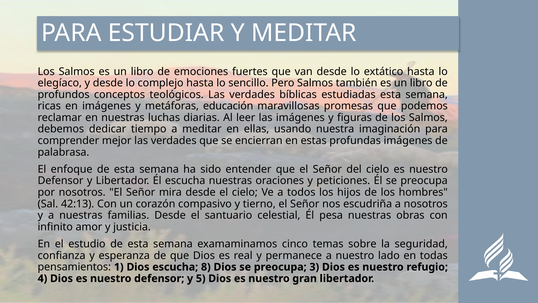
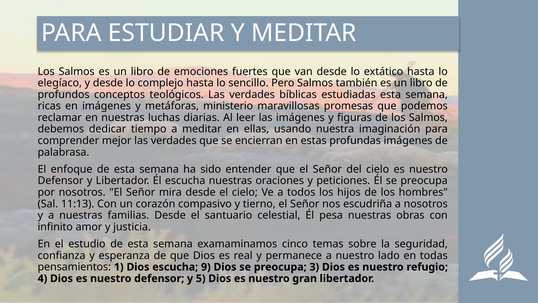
educación: educación -> ministerio
42:13: 42:13 -> 11:13
8: 8 -> 9
